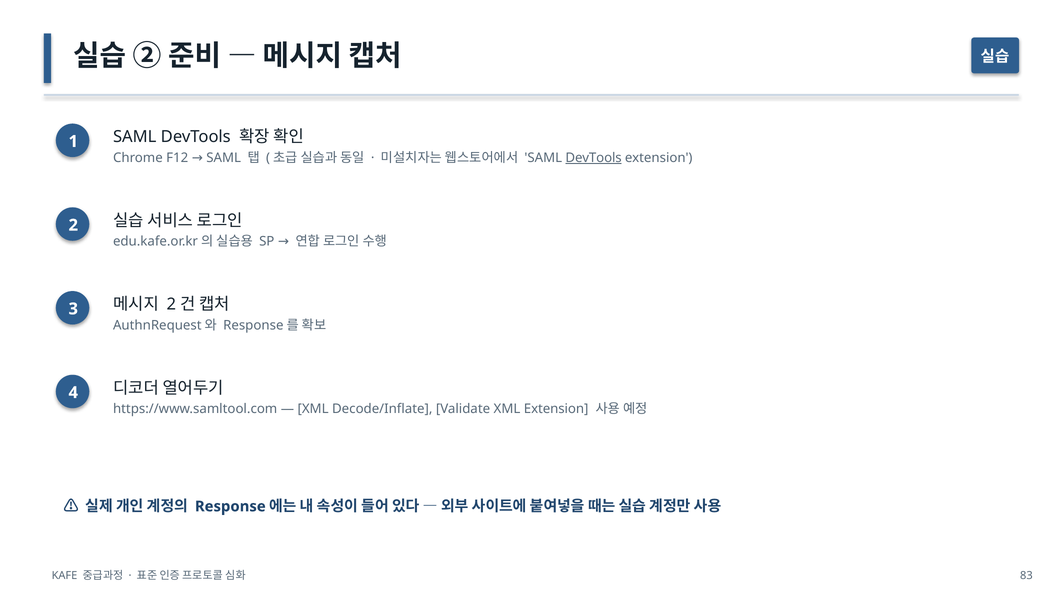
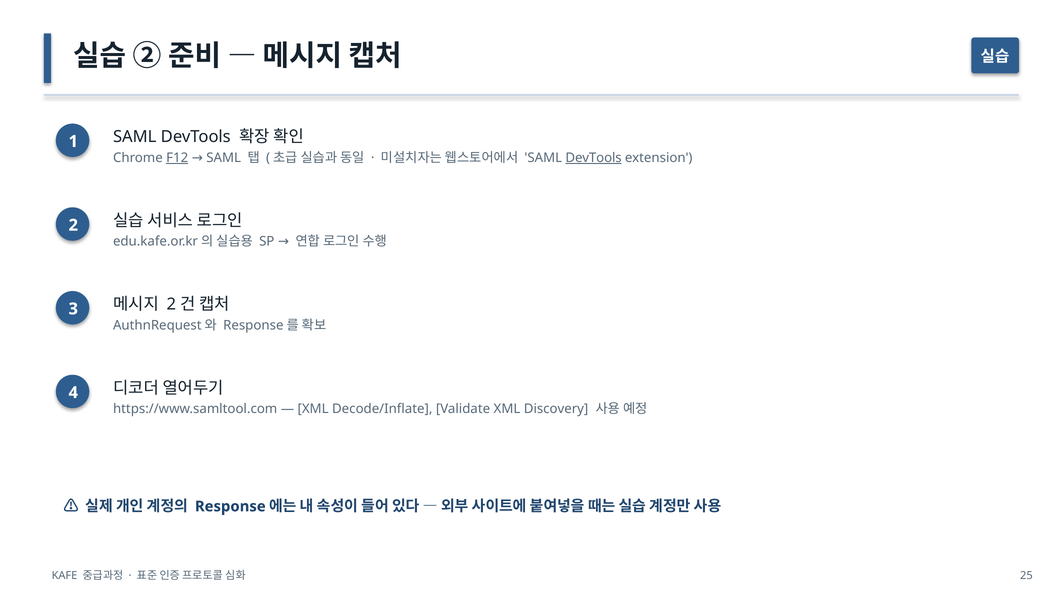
F12 underline: none -> present
XML Extension: Extension -> Discovery
83: 83 -> 25
